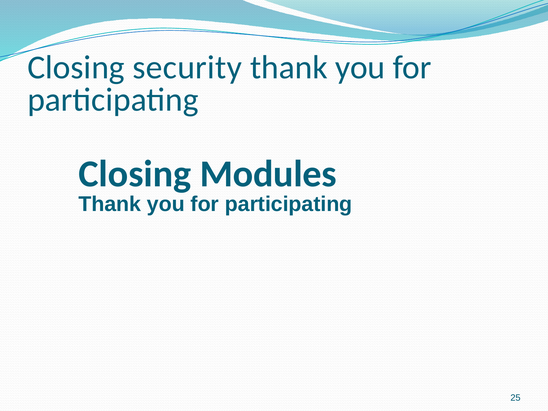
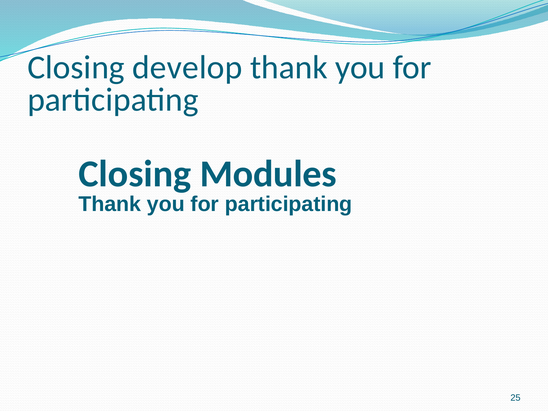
security: security -> develop
